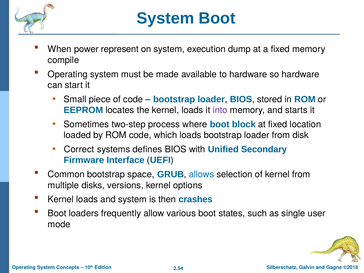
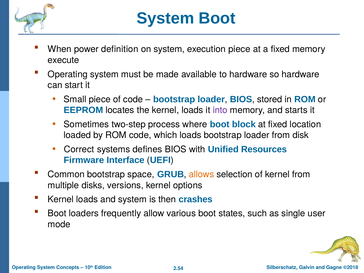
represent: represent -> definition
execution dump: dump -> piece
compile: compile -> execute
Secondary: Secondary -> Resources
allows colour: blue -> orange
